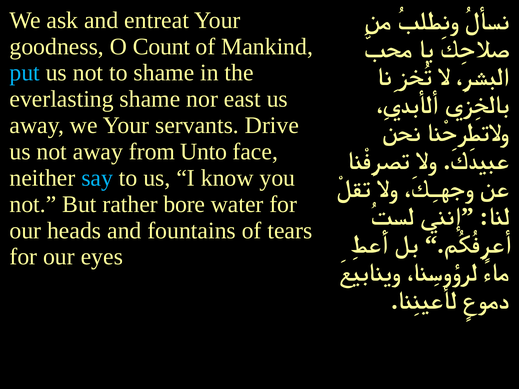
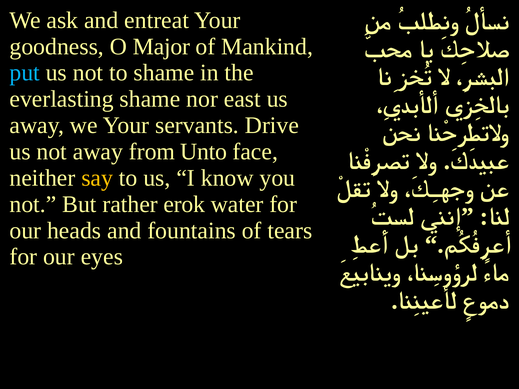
Count: Count -> Major
say colour: light blue -> yellow
bore: bore -> erok
